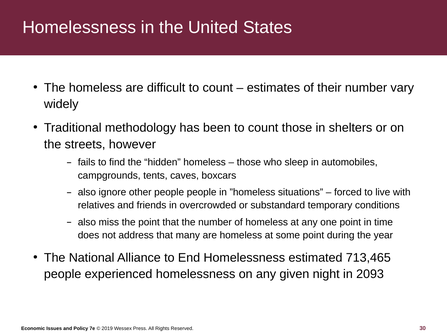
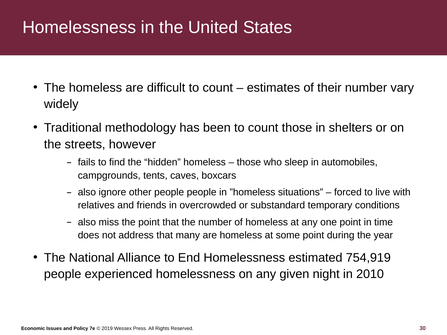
713,465: 713,465 -> 754,919
2093: 2093 -> 2010
